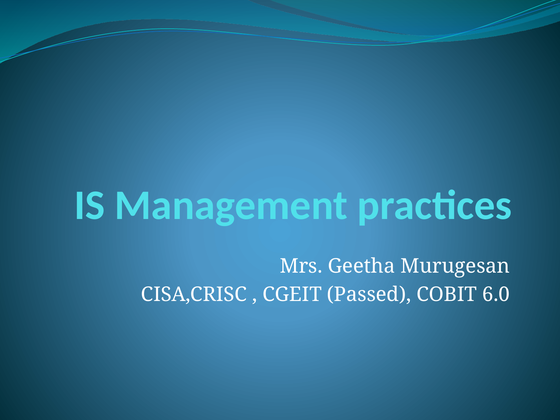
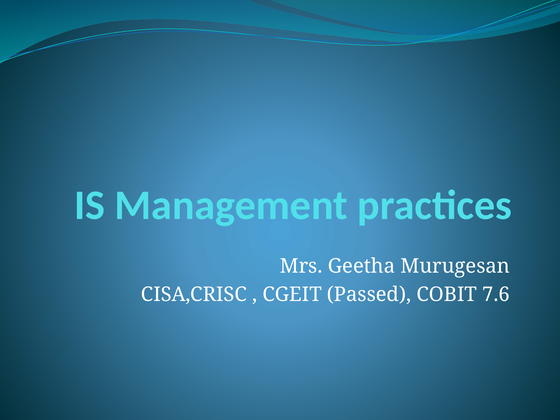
6.0: 6.0 -> 7.6
